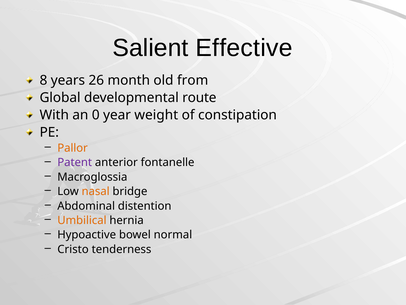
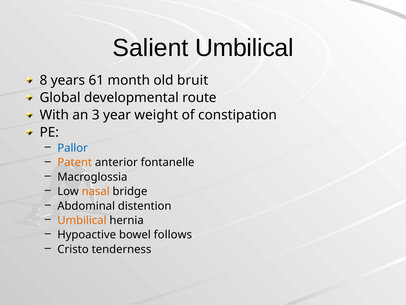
Salient Effective: Effective -> Umbilical
26: 26 -> 61
from: from -> bruit
0: 0 -> 3
Pallor colour: orange -> blue
Patent colour: purple -> orange
normal: normal -> follows
